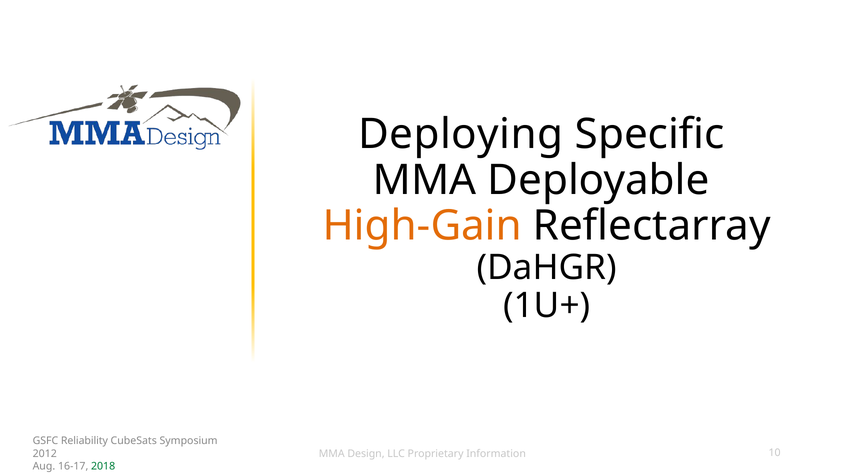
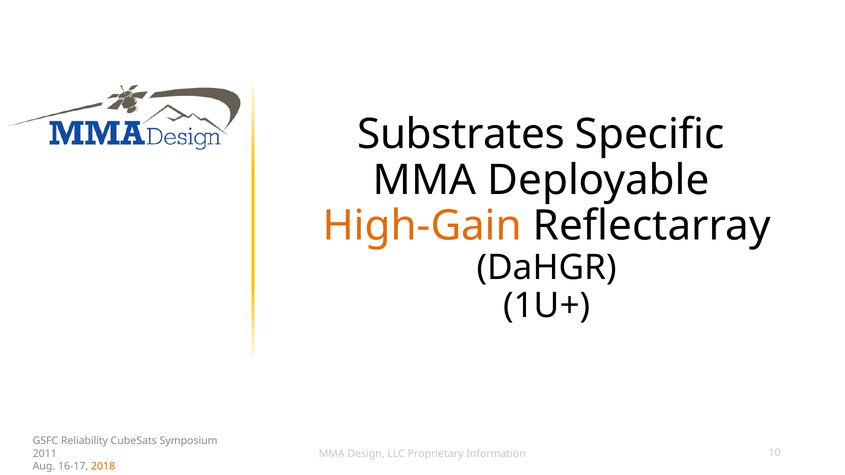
Deploying: Deploying -> Substrates
2012: 2012 -> 2011
2018 colour: green -> orange
